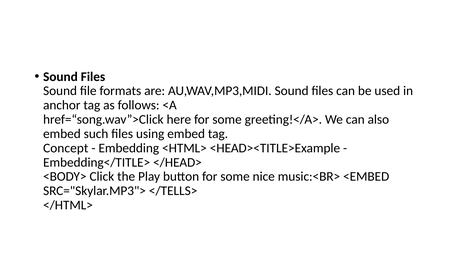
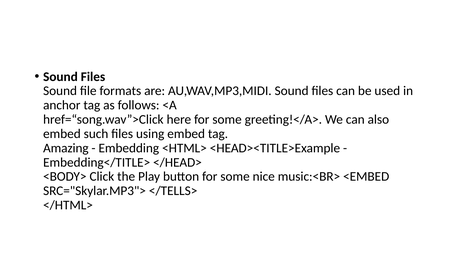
Concept: Concept -> Amazing
